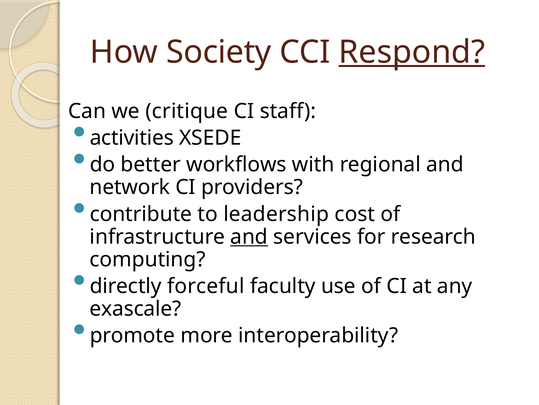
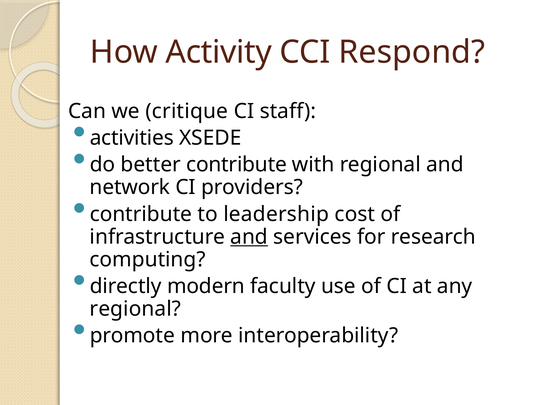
Society: Society -> Activity
Respond underline: present -> none
better workflows: workflows -> contribute
forceful: forceful -> modern
exascale at (135, 308): exascale -> regional
